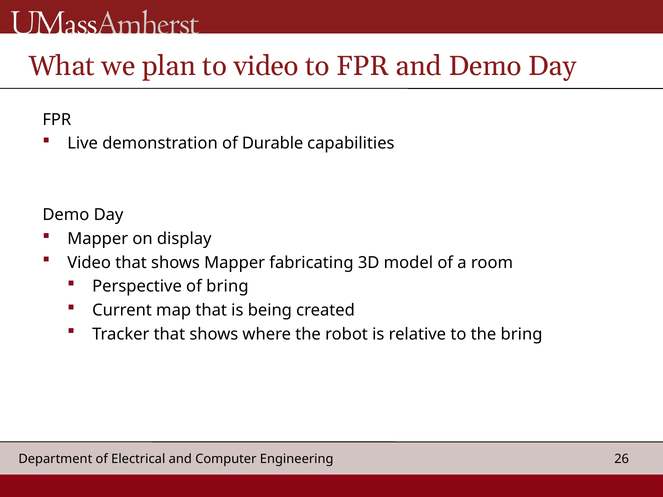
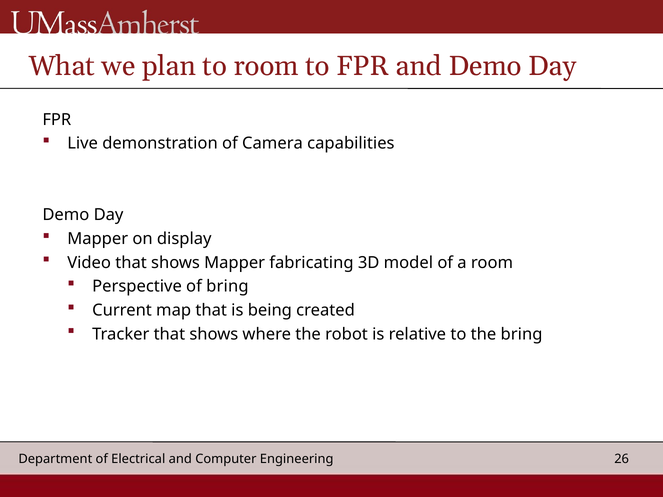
to video: video -> room
Durable: Durable -> Camera
